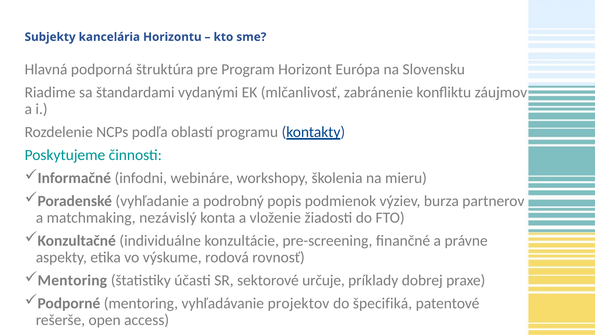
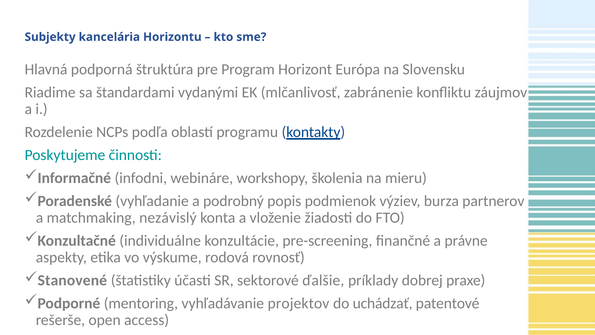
Mentoring at (72, 280): Mentoring -> Stanovené
určuje: určuje -> ďalšie
špecifiká: špecifiká -> uchádzať
